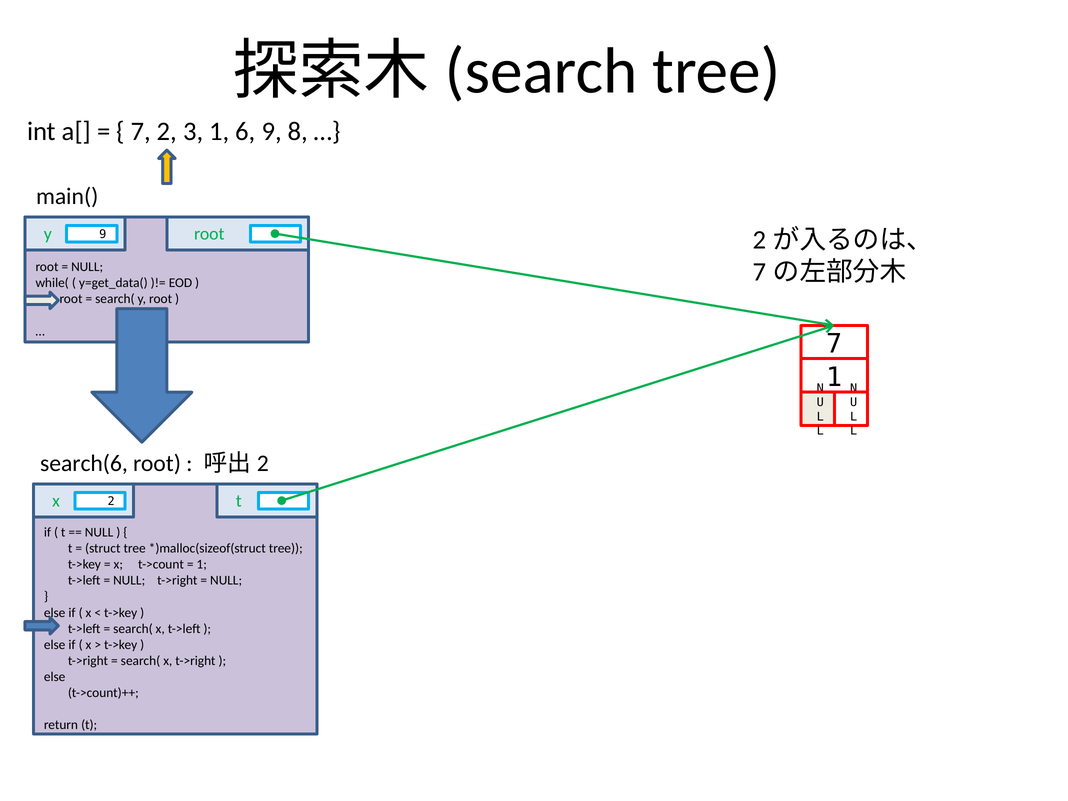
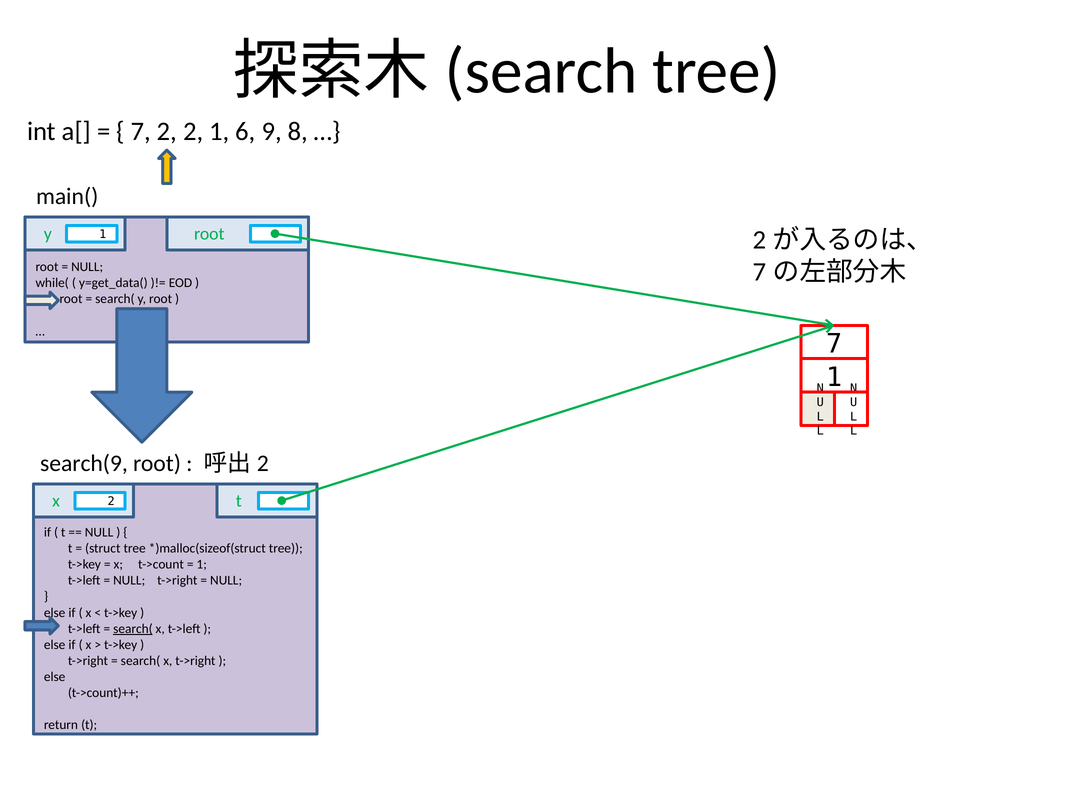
2 3: 3 -> 2
y 9: 9 -> 1
search(6: search(6 -> search(9
search( at (133, 629) underline: none -> present
